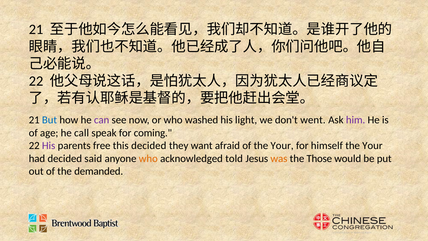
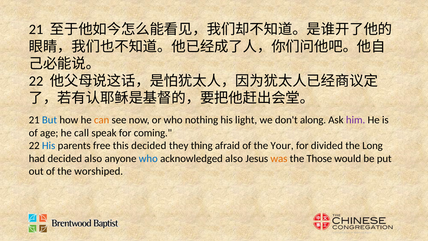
can colour: purple -> orange
washed: washed -> nothing
went: went -> along
His at (49, 146) colour: purple -> blue
want: want -> thing
himself: himself -> divided
Your at (372, 146): Your -> Long
decided said: said -> also
who at (148, 158) colour: orange -> blue
acknowledged told: told -> also
demanded: demanded -> worshiped
